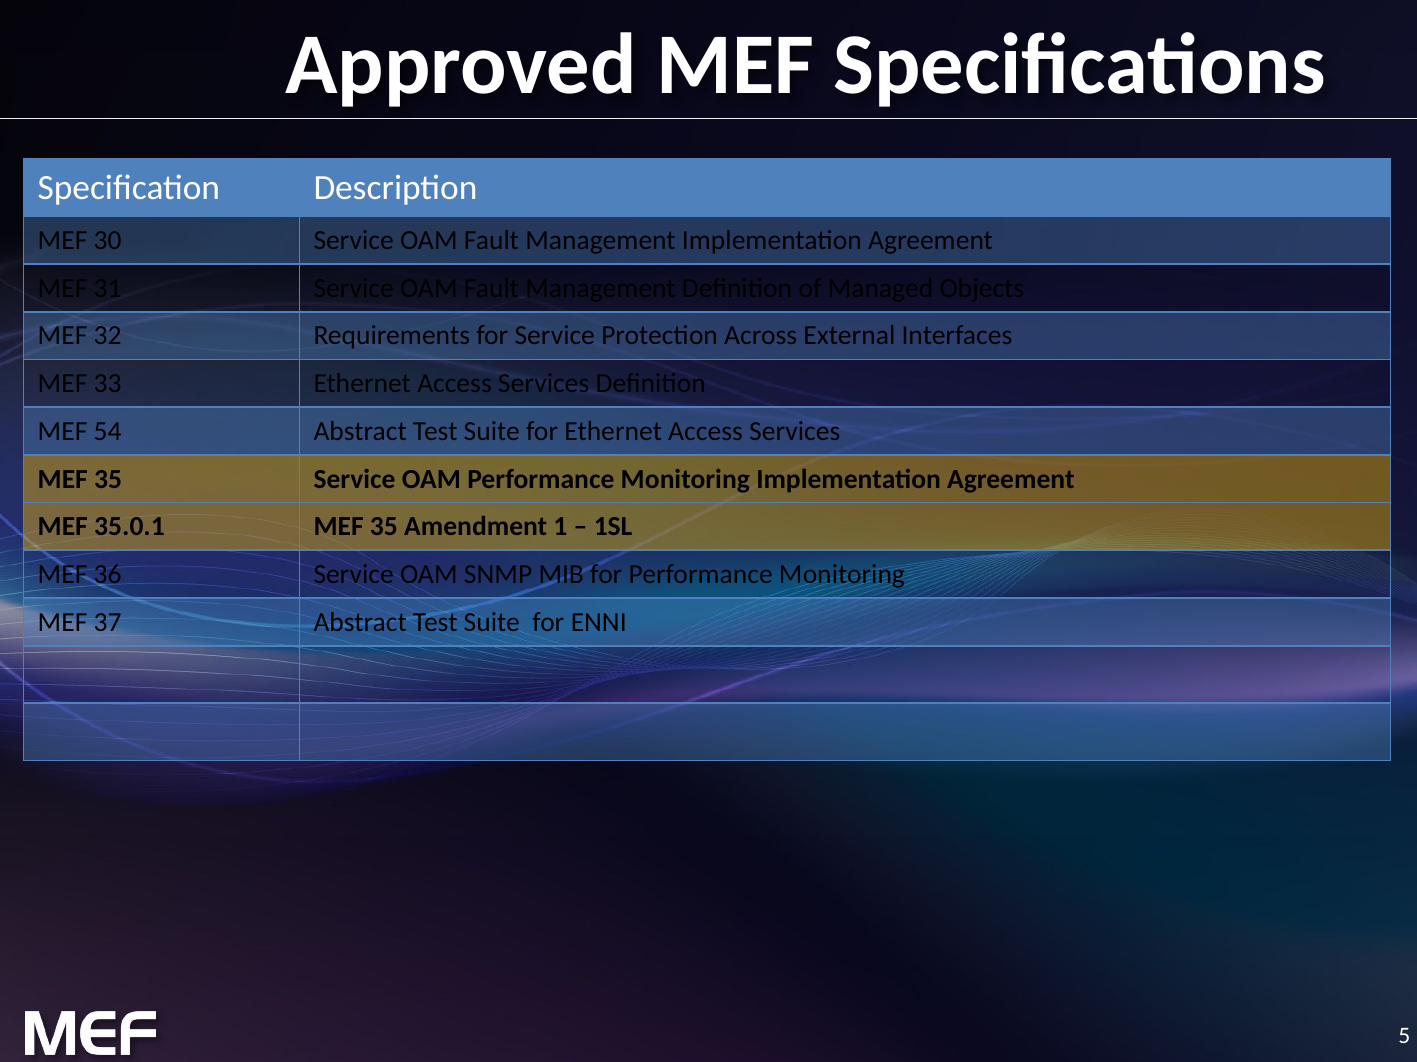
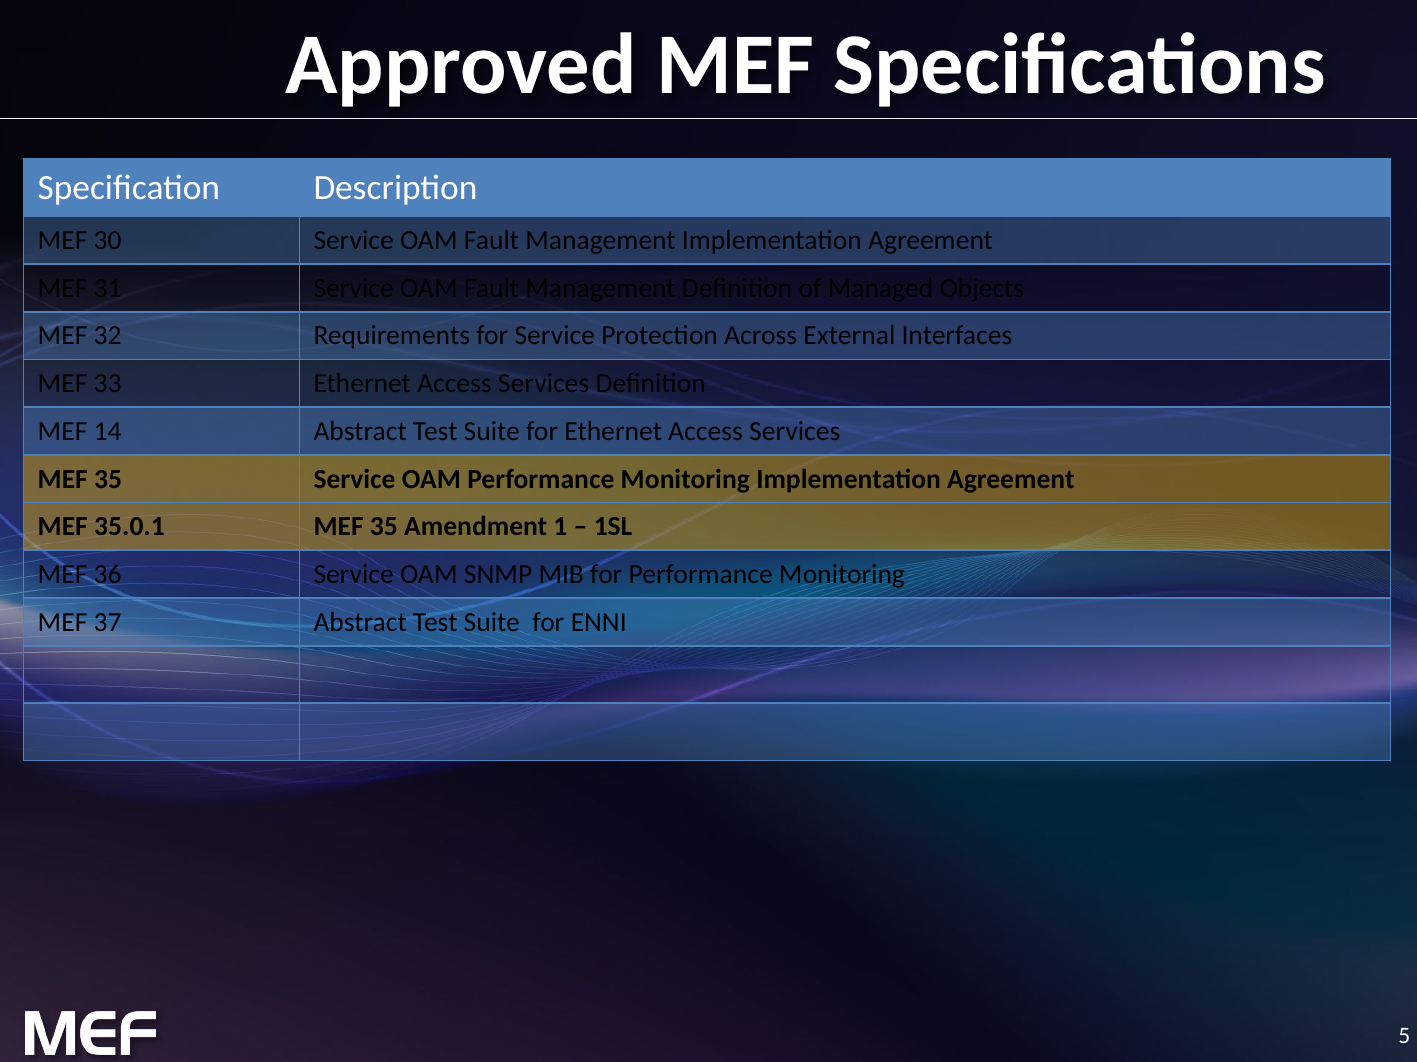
54: 54 -> 14
